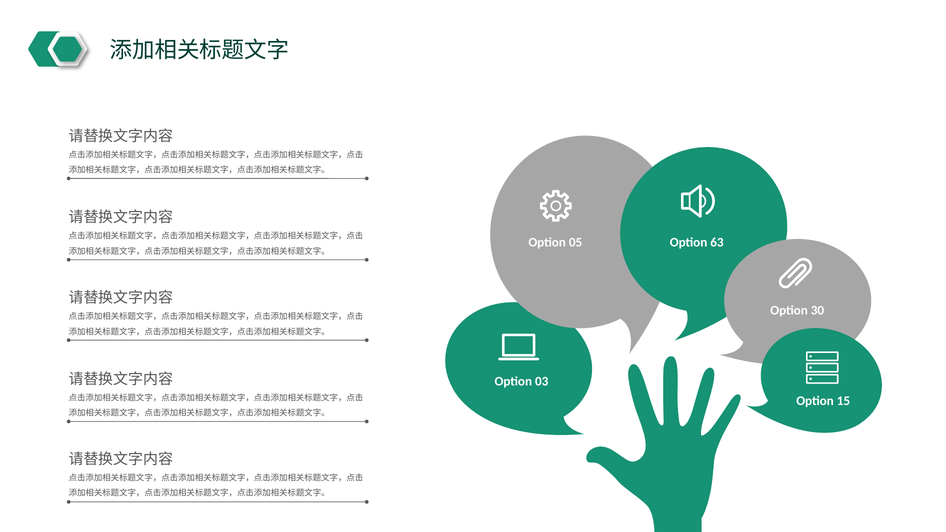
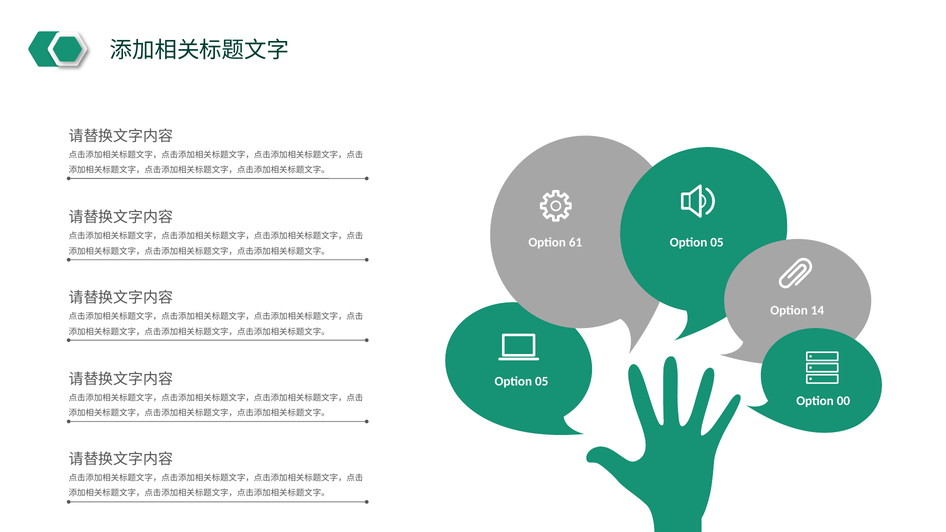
05: 05 -> 61
63 at (717, 243): 63 -> 05
30: 30 -> 14
03 at (542, 382): 03 -> 05
15: 15 -> 00
